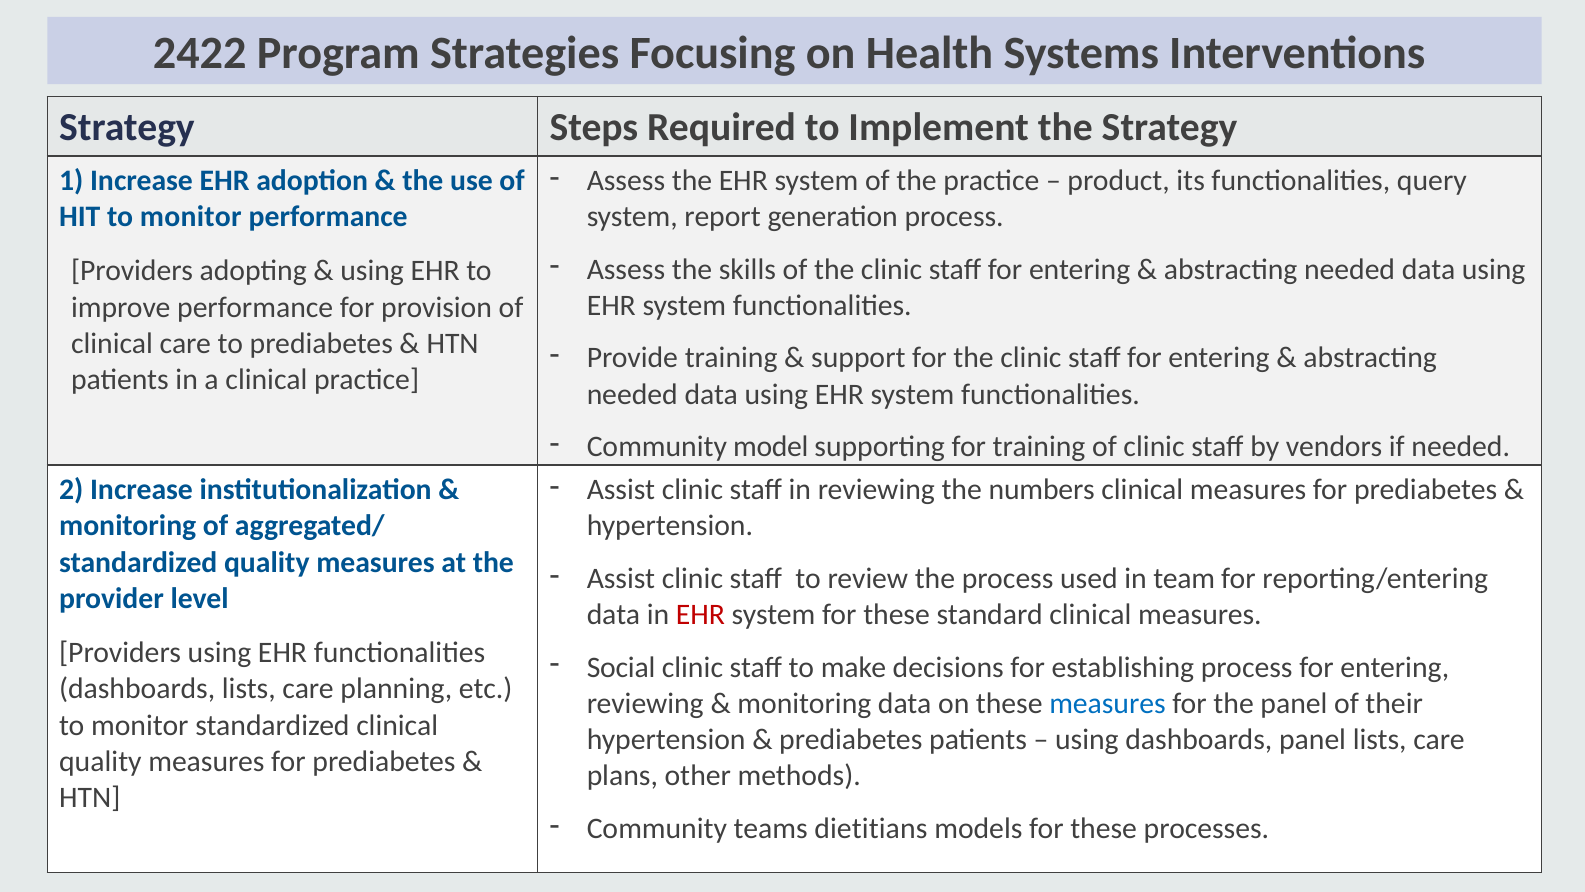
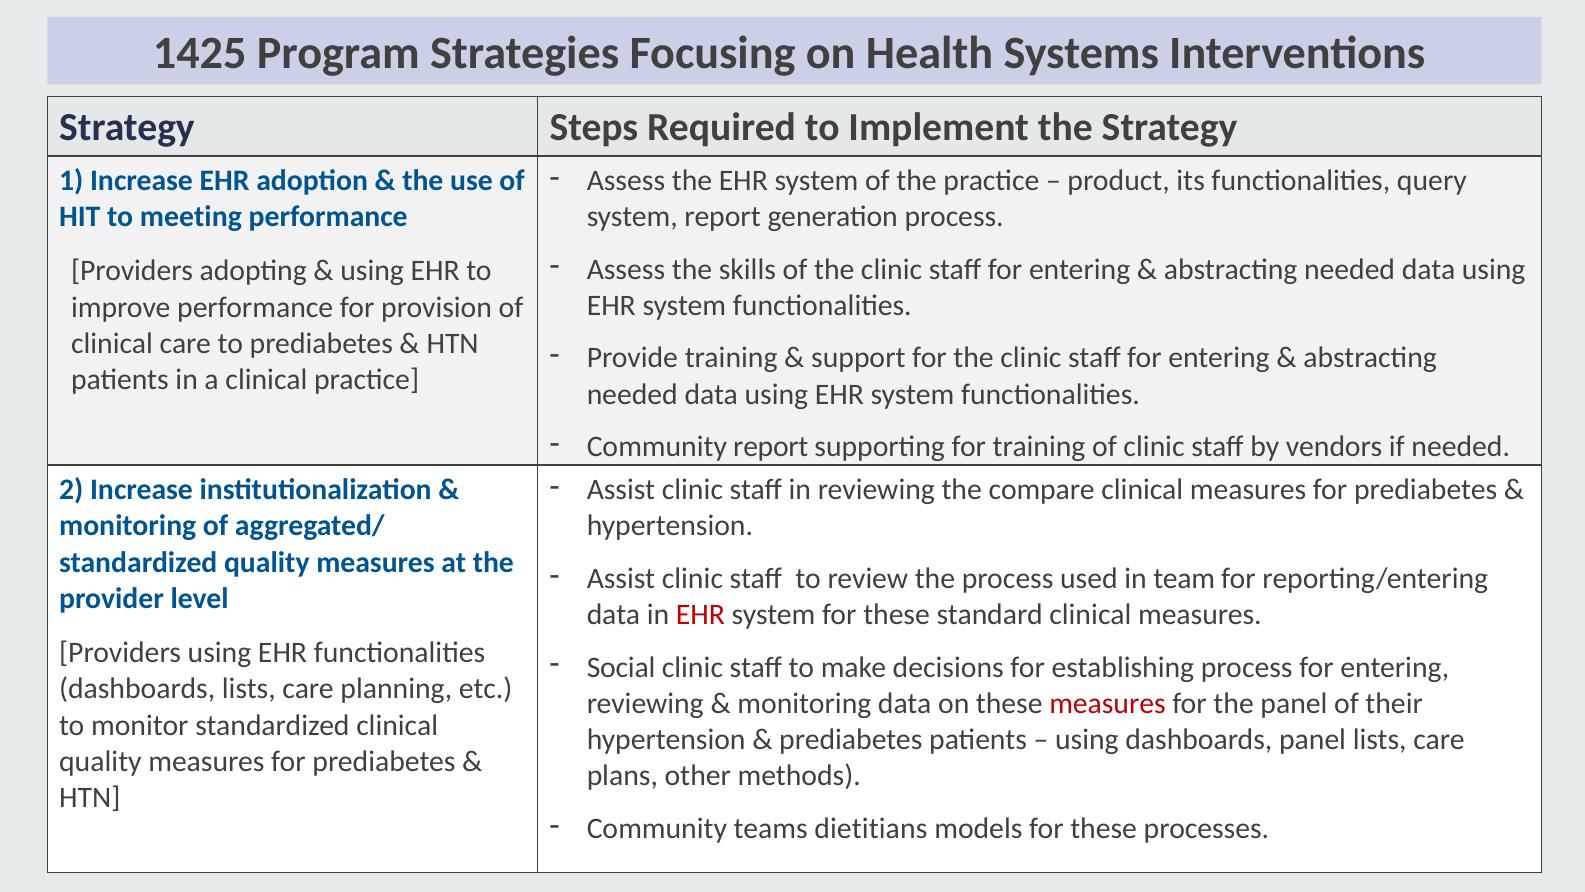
2422: 2422 -> 1425
HIT to monitor: monitor -> meeting
Community model: model -> report
numbers: numbers -> compare
measures at (1107, 703) colour: blue -> red
